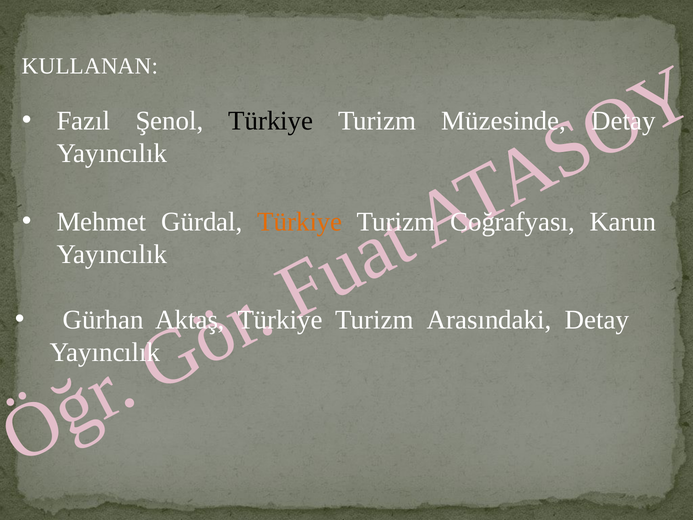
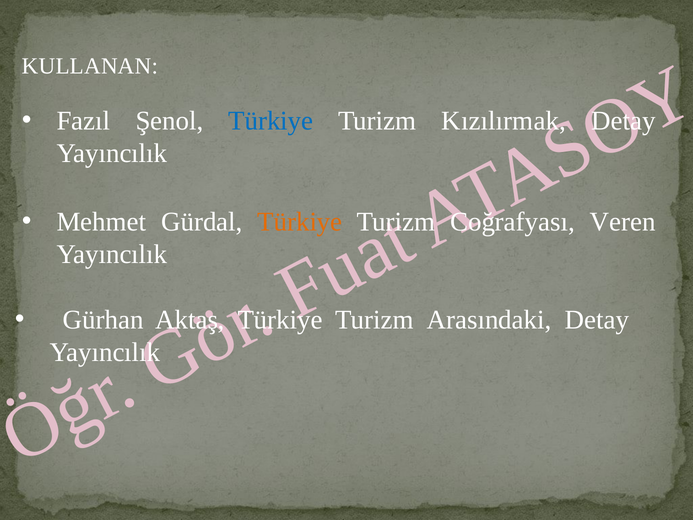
Türkiye at (271, 121) colour: black -> blue
Müzesinde: Müzesinde -> Kızılırmak
Karun: Karun -> Veren
